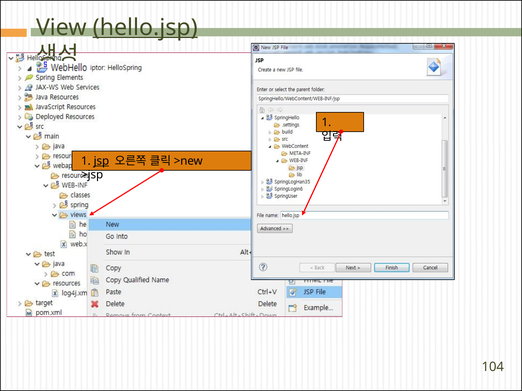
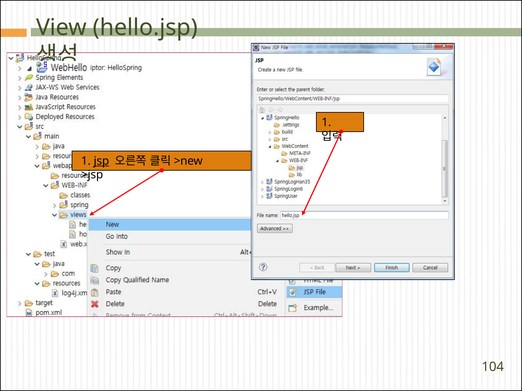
hello.jsp underline: present -> none
